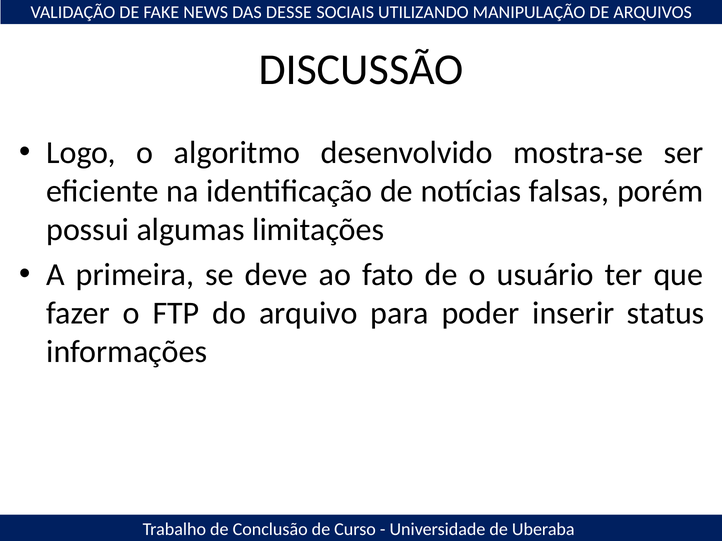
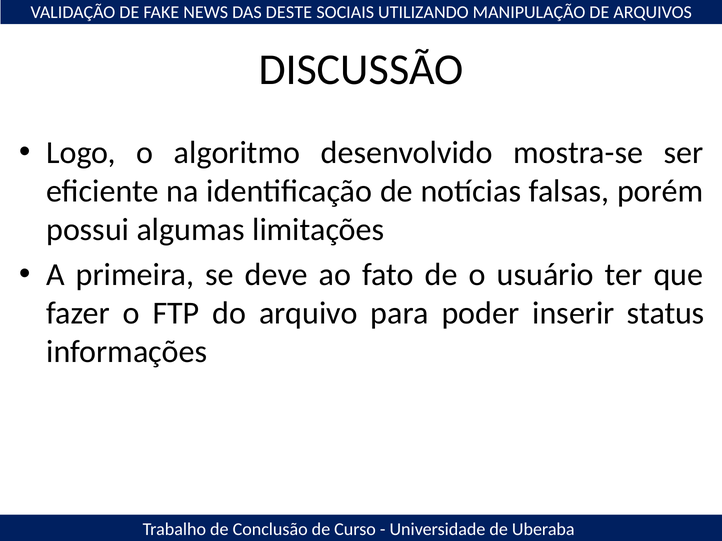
DESSE: DESSE -> DESTE
